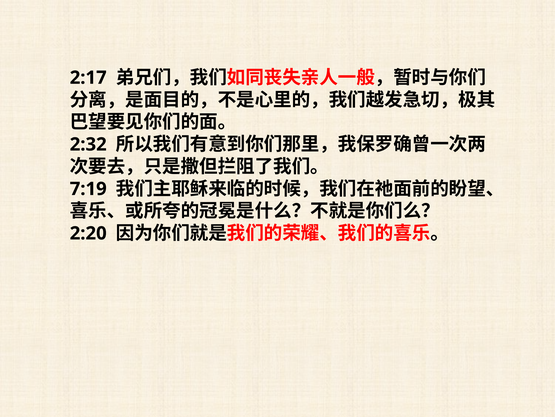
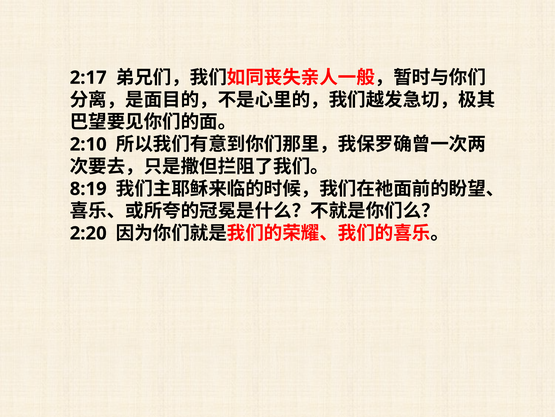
2:32: 2:32 -> 2:10
7:19: 7:19 -> 8:19
